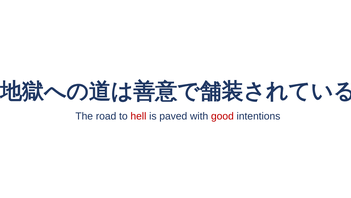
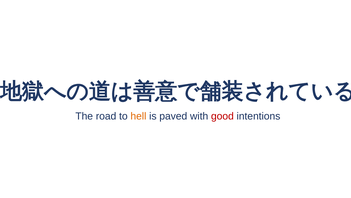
hell colour: red -> orange
